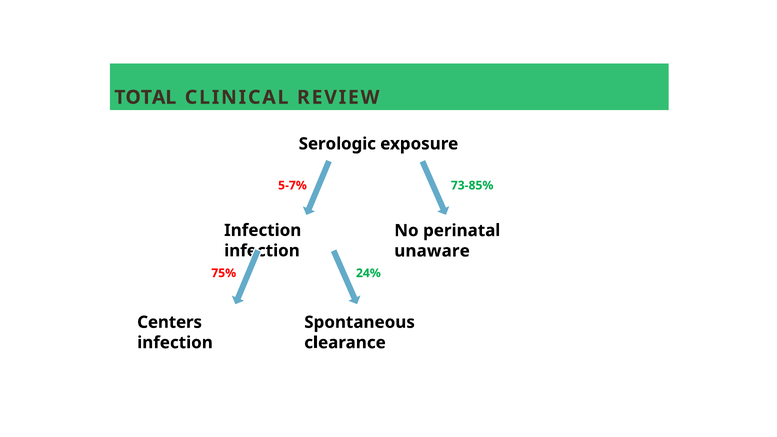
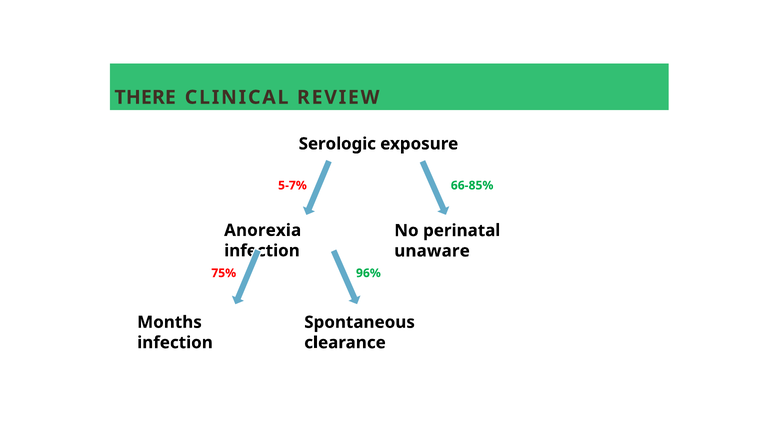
TOTAL: TOTAL -> THERE
73-85%: 73-85% -> 66-85%
Infection at (263, 230): Infection -> Anorexia
24%: 24% -> 96%
Centers: Centers -> Months
